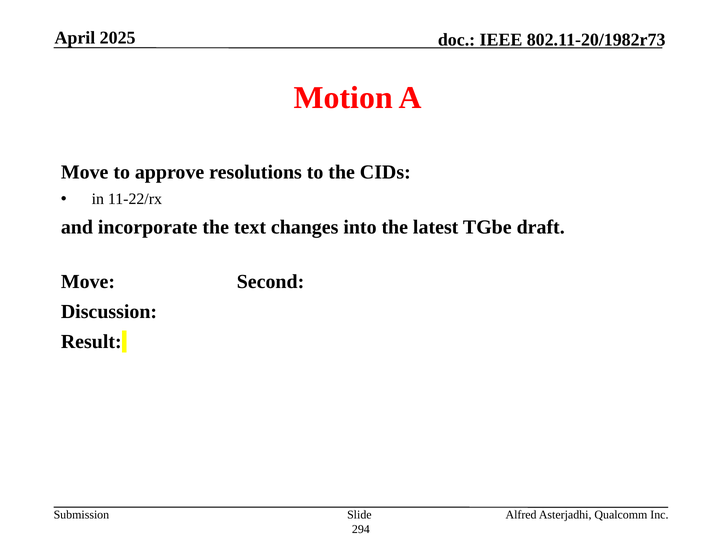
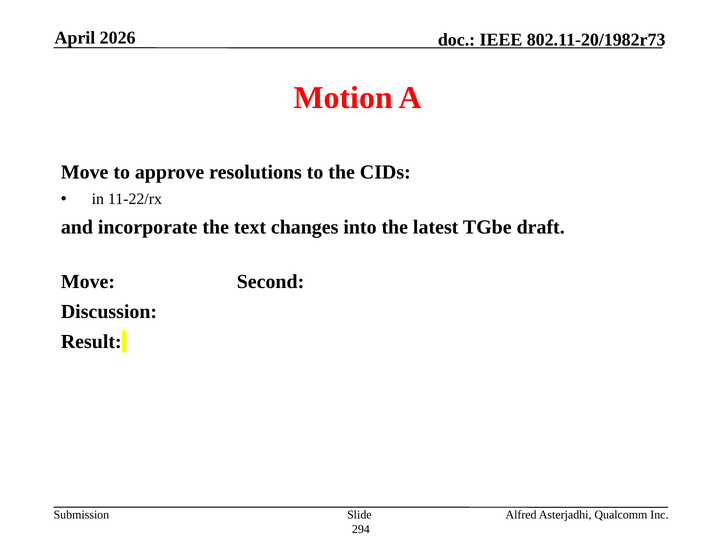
2025: 2025 -> 2026
